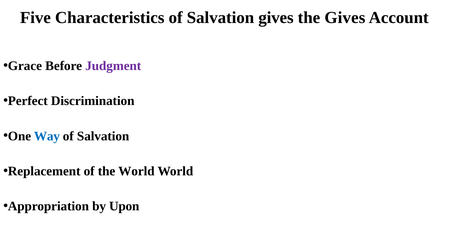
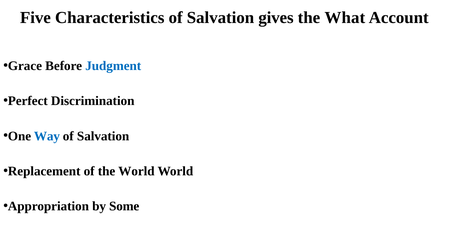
the Gives: Gives -> What
Judgment colour: purple -> blue
Upon: Upon -> Some
